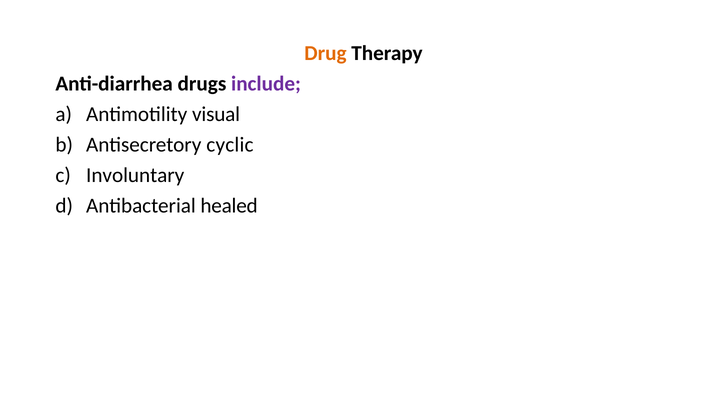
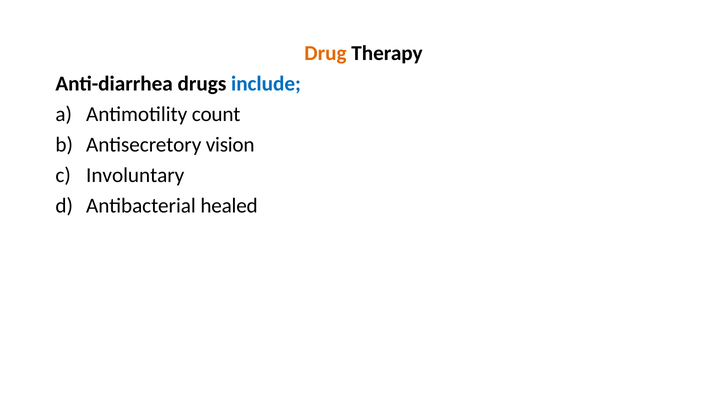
include colour: purple -> blue
visual: visual -> count
cyclic: cyclic -> vision
